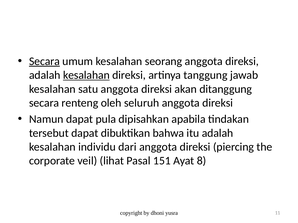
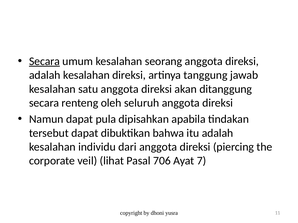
kesalahan at (86, 75) underline: present -> none
151: 151 -> 706
8: 8 -> 7
